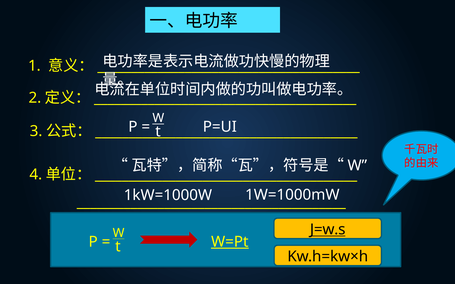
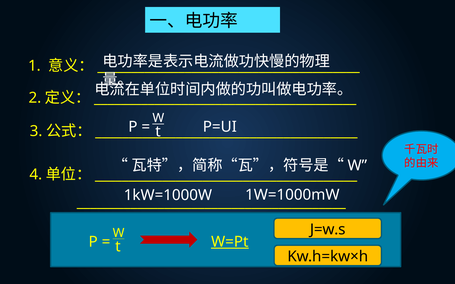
J=w.s underline: present -> none
